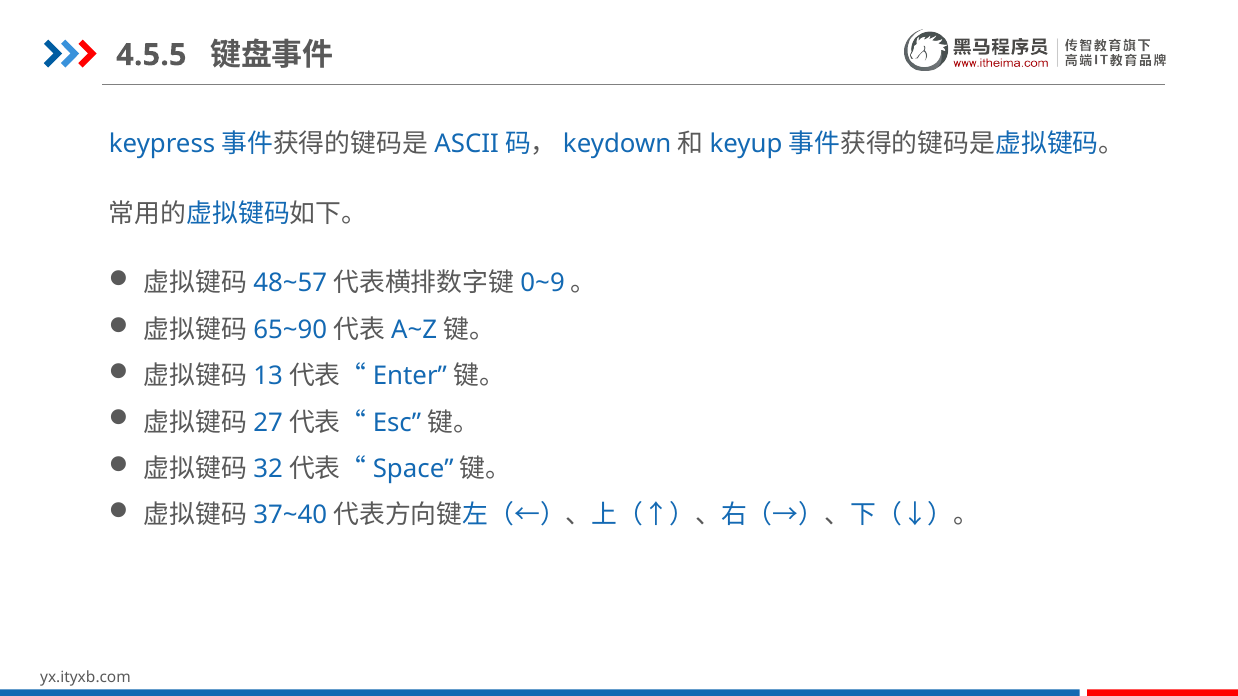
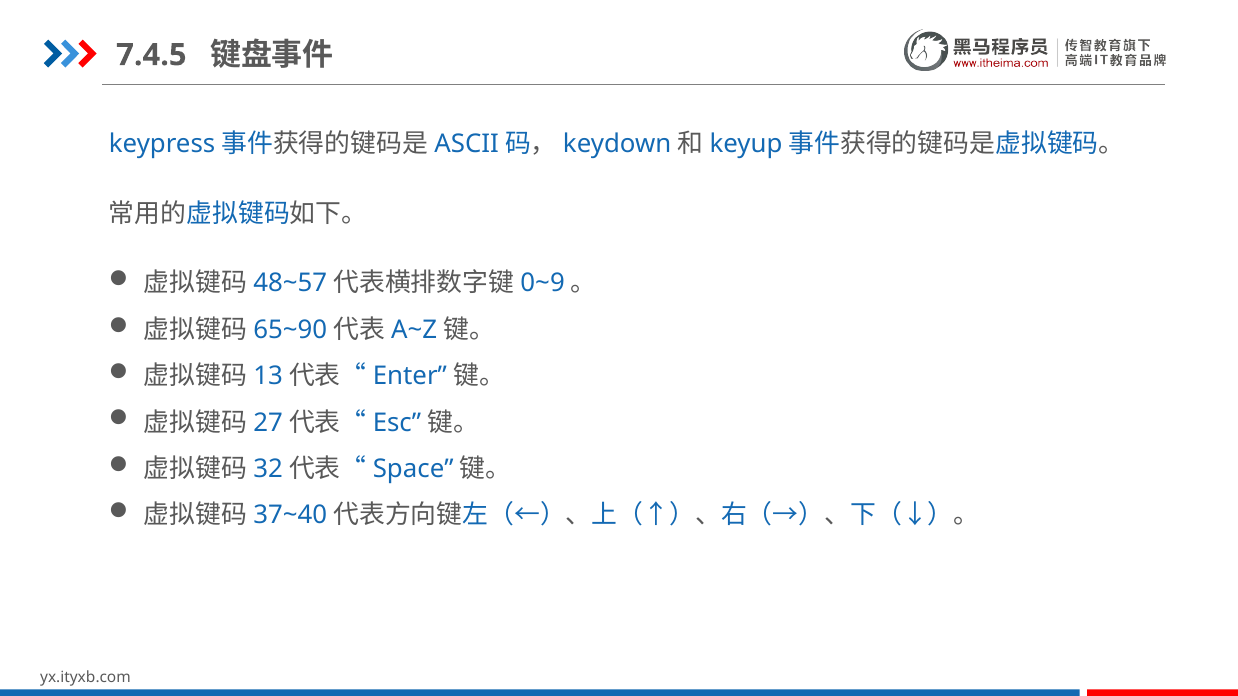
4.5.5: 4.5.5 -> 7.4.5
